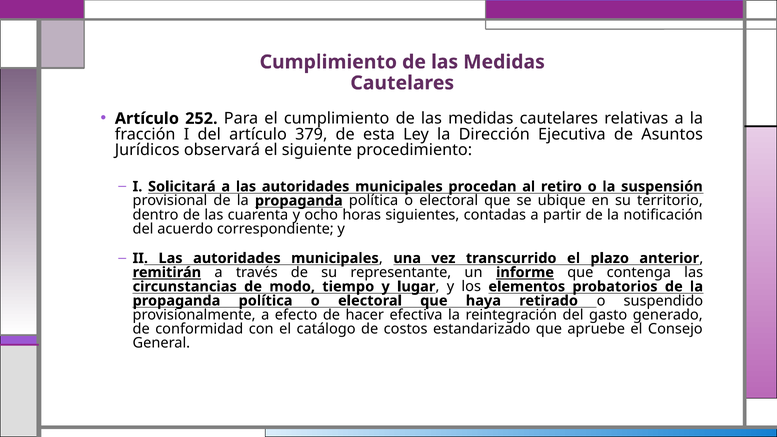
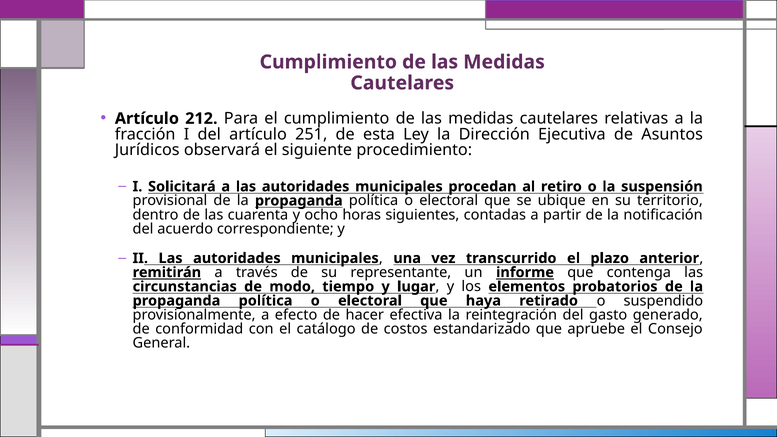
252: 252 -> 212
379: 379 -> 251
